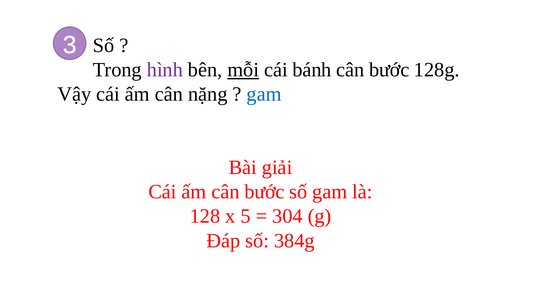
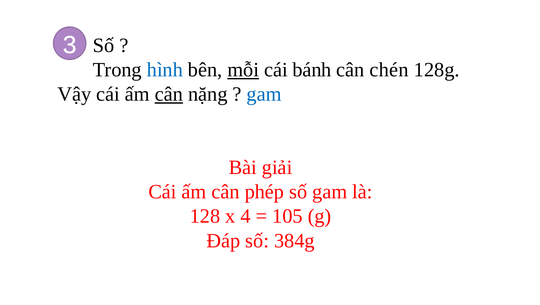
hình colour: purple -> blue
bước at (389, 70): bước -> chén
cân at (169, 94) underline: none -> present
ấm cân bước: bước -> phép
5: 5 -> 4
304: 304 -> 105
